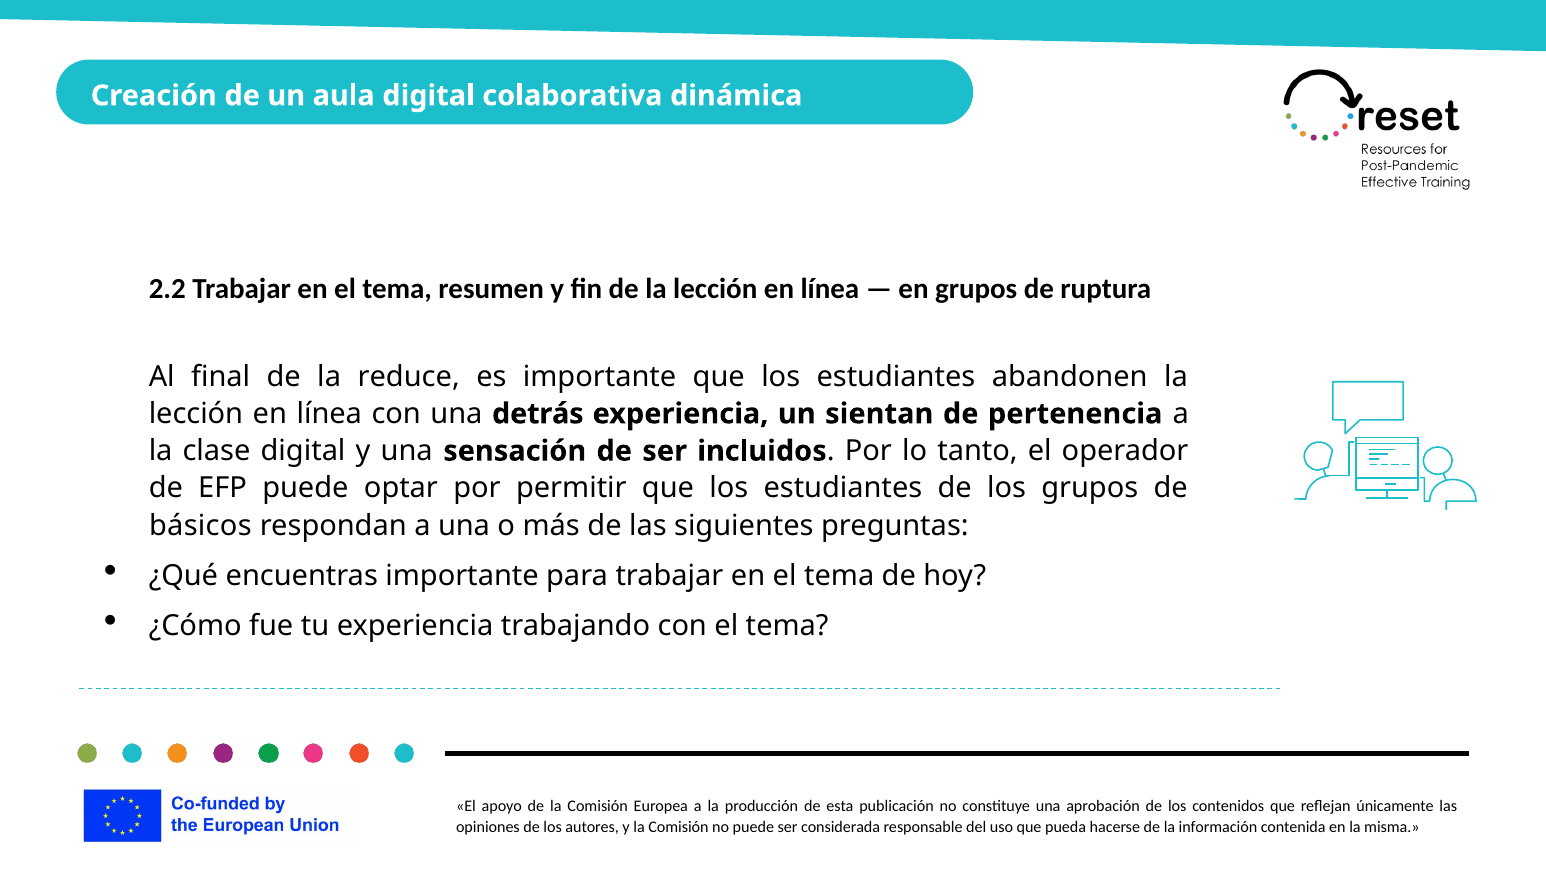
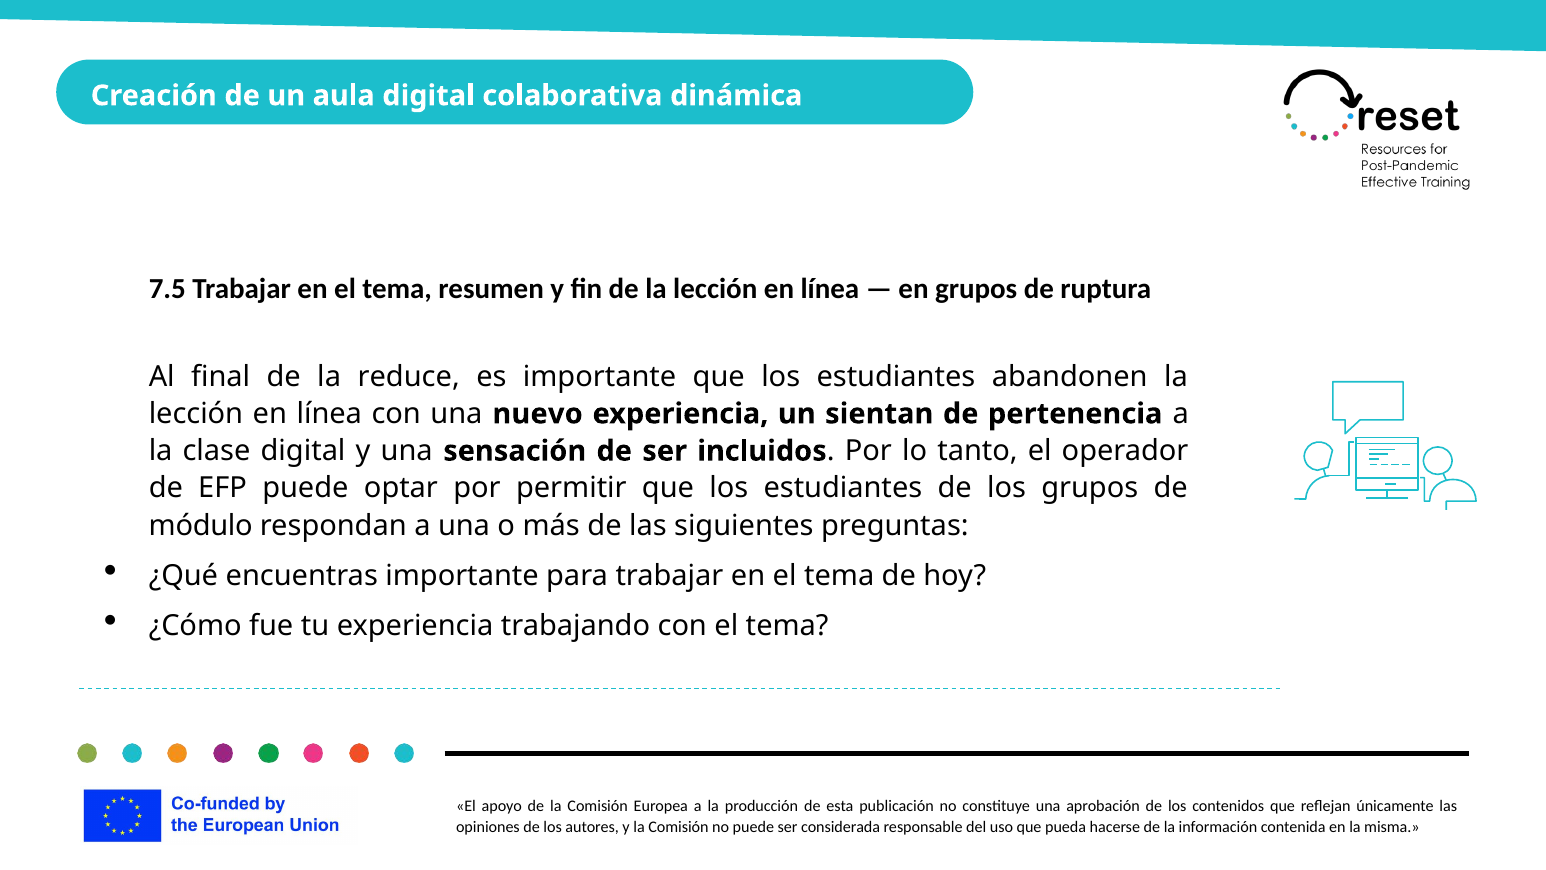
2.2: 2.2 -> 7.5
detrás: detrás -> nuevo
básicos: básicos -> módulo
